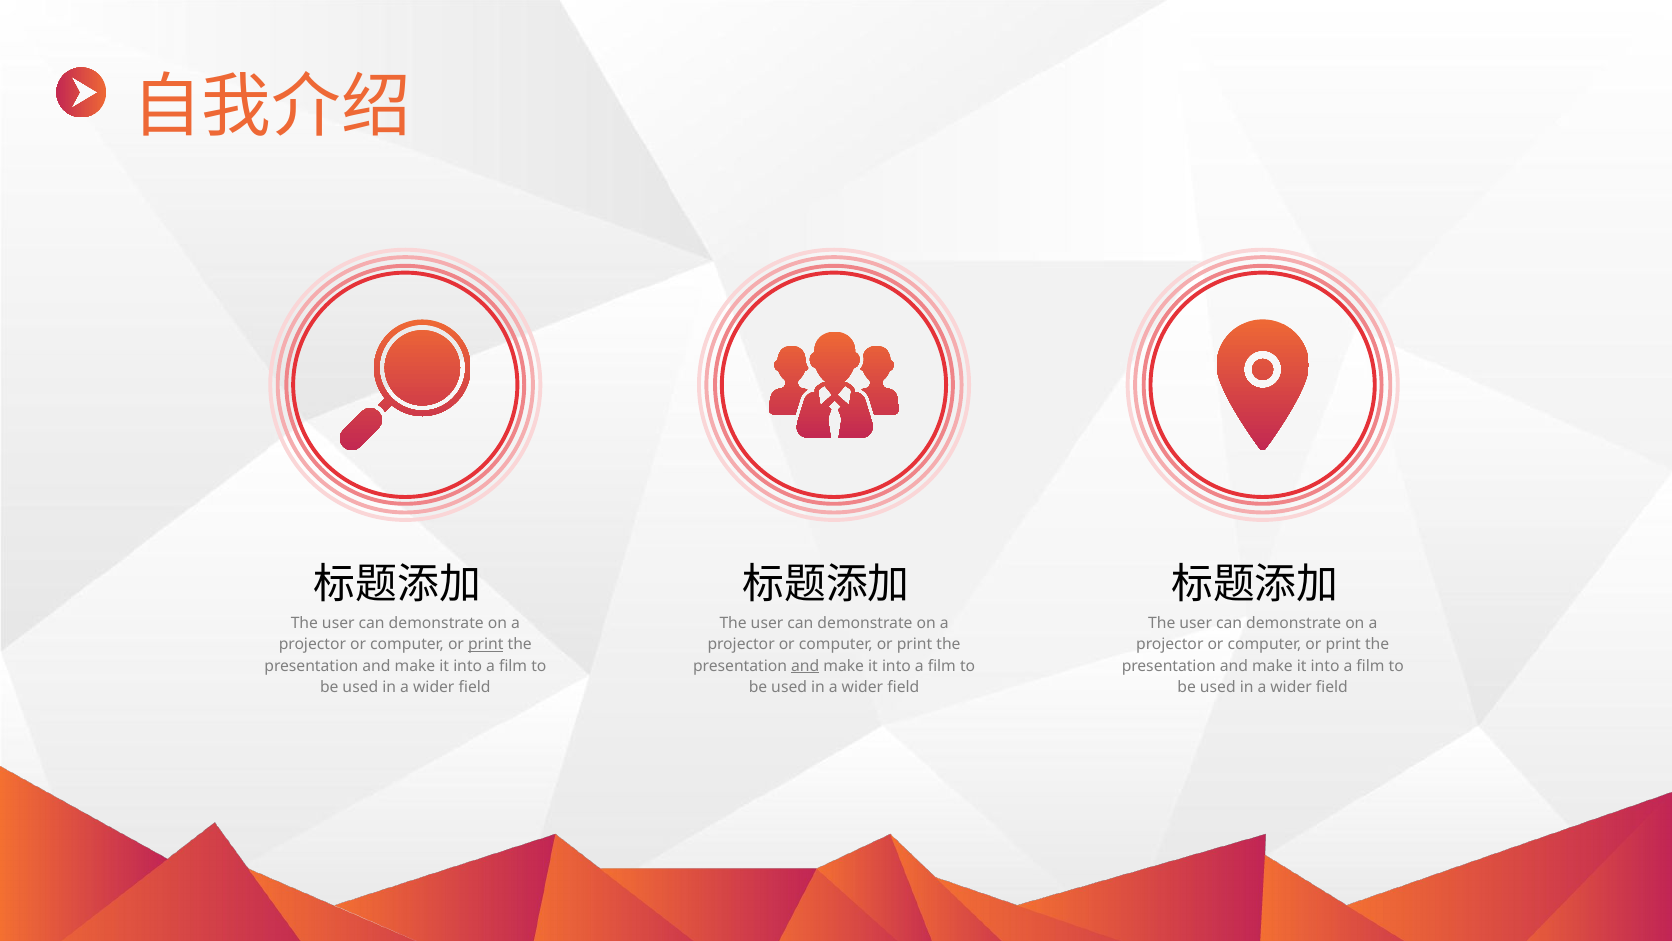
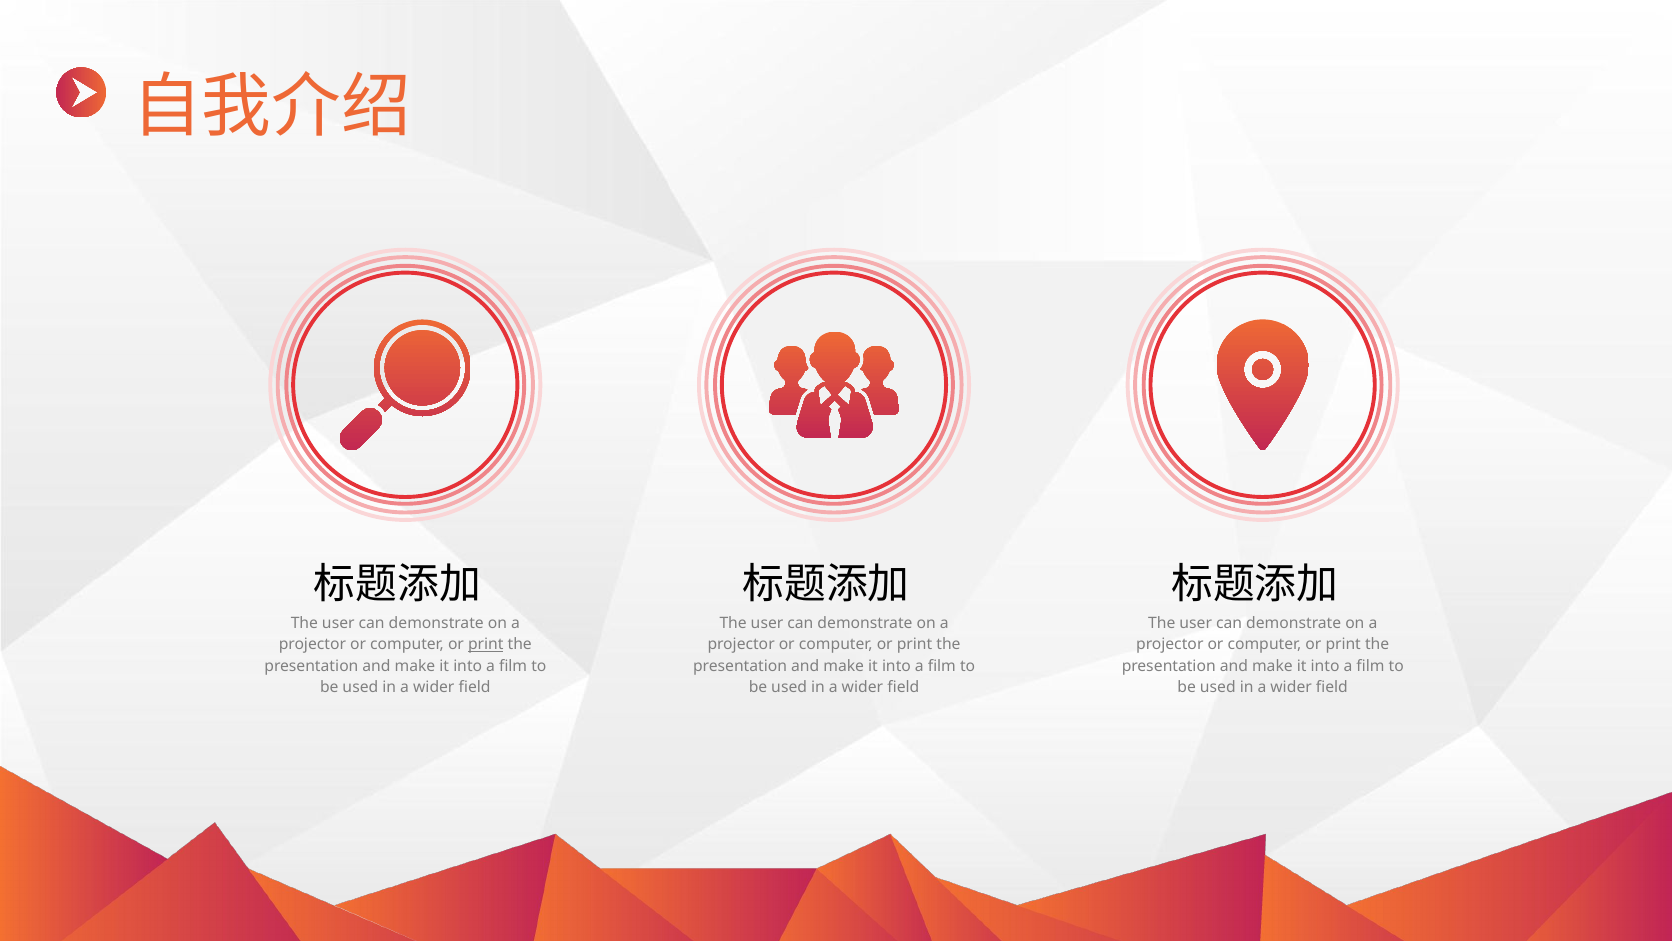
and at (805, 666) underline: present -> none
